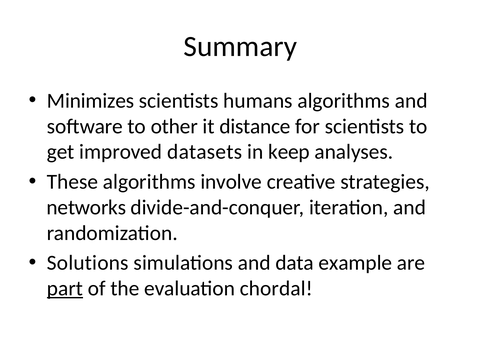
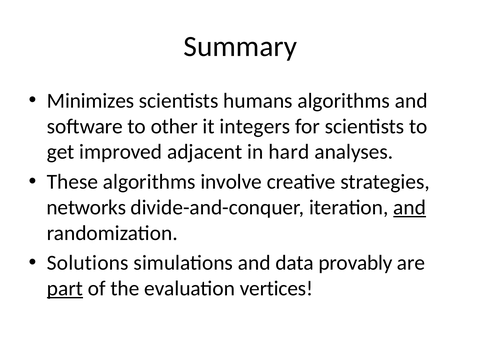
distance: distance -> integers
datasets: datasets -> adjacent
keep: keep -> hard
and at (410, 208) underline: none -> present
example: example -> provably
chordal: chordal -> vertices
